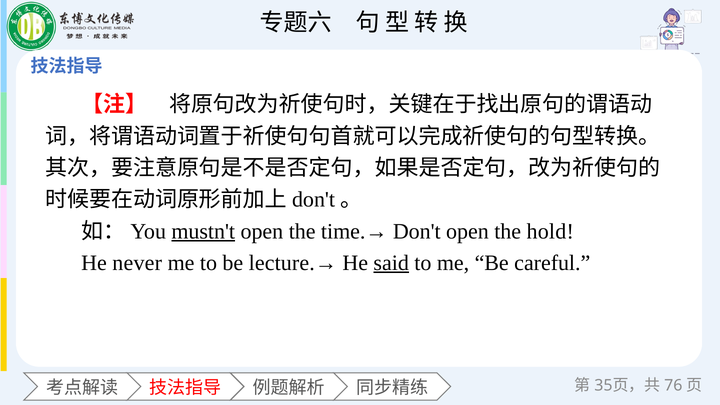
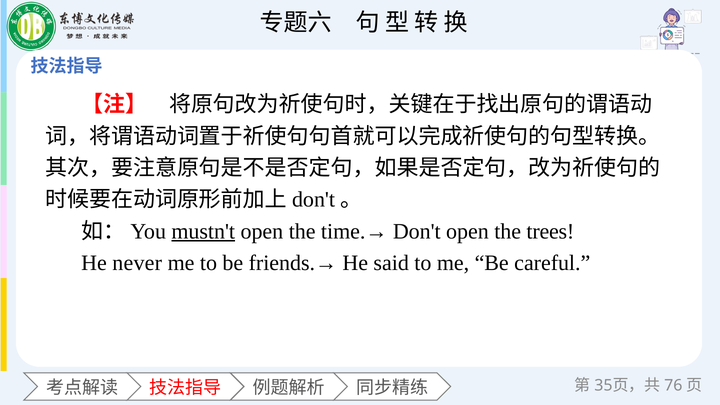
hold: hold -> trees
lecture.→: lecture.→ -> friends.→
said underline: present -> none
